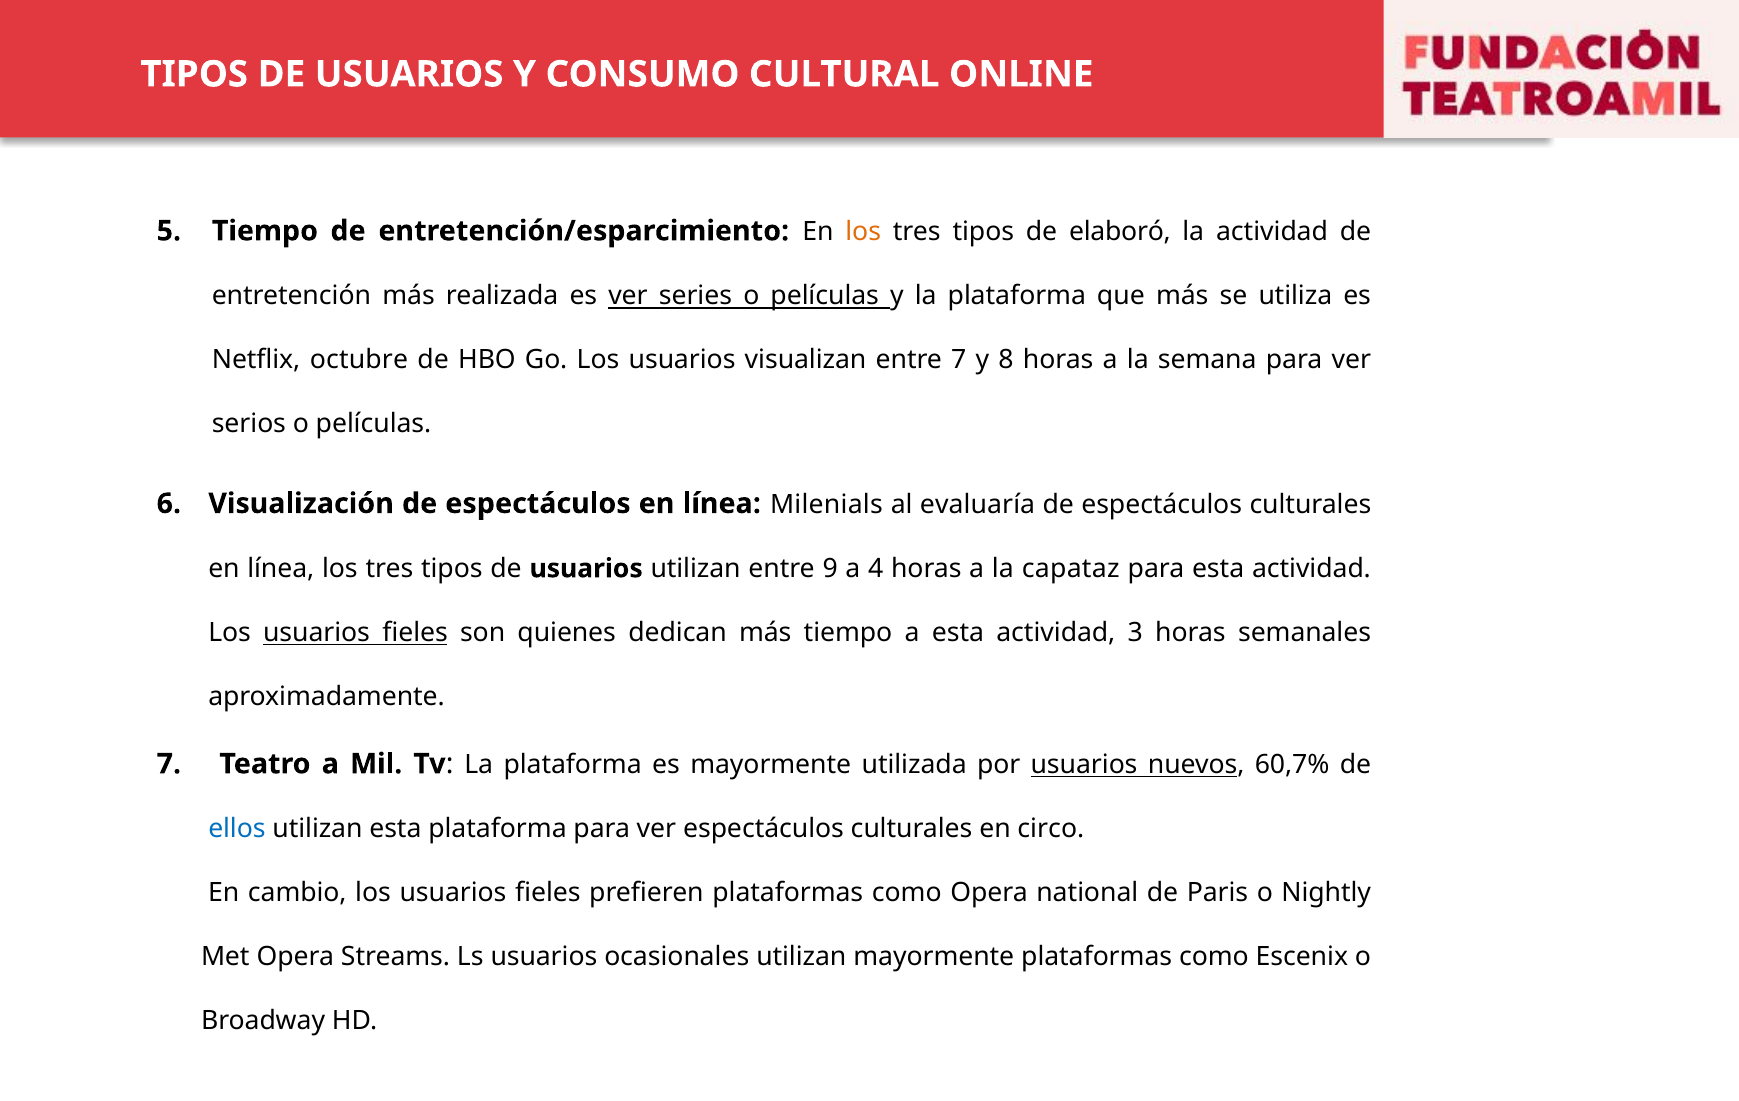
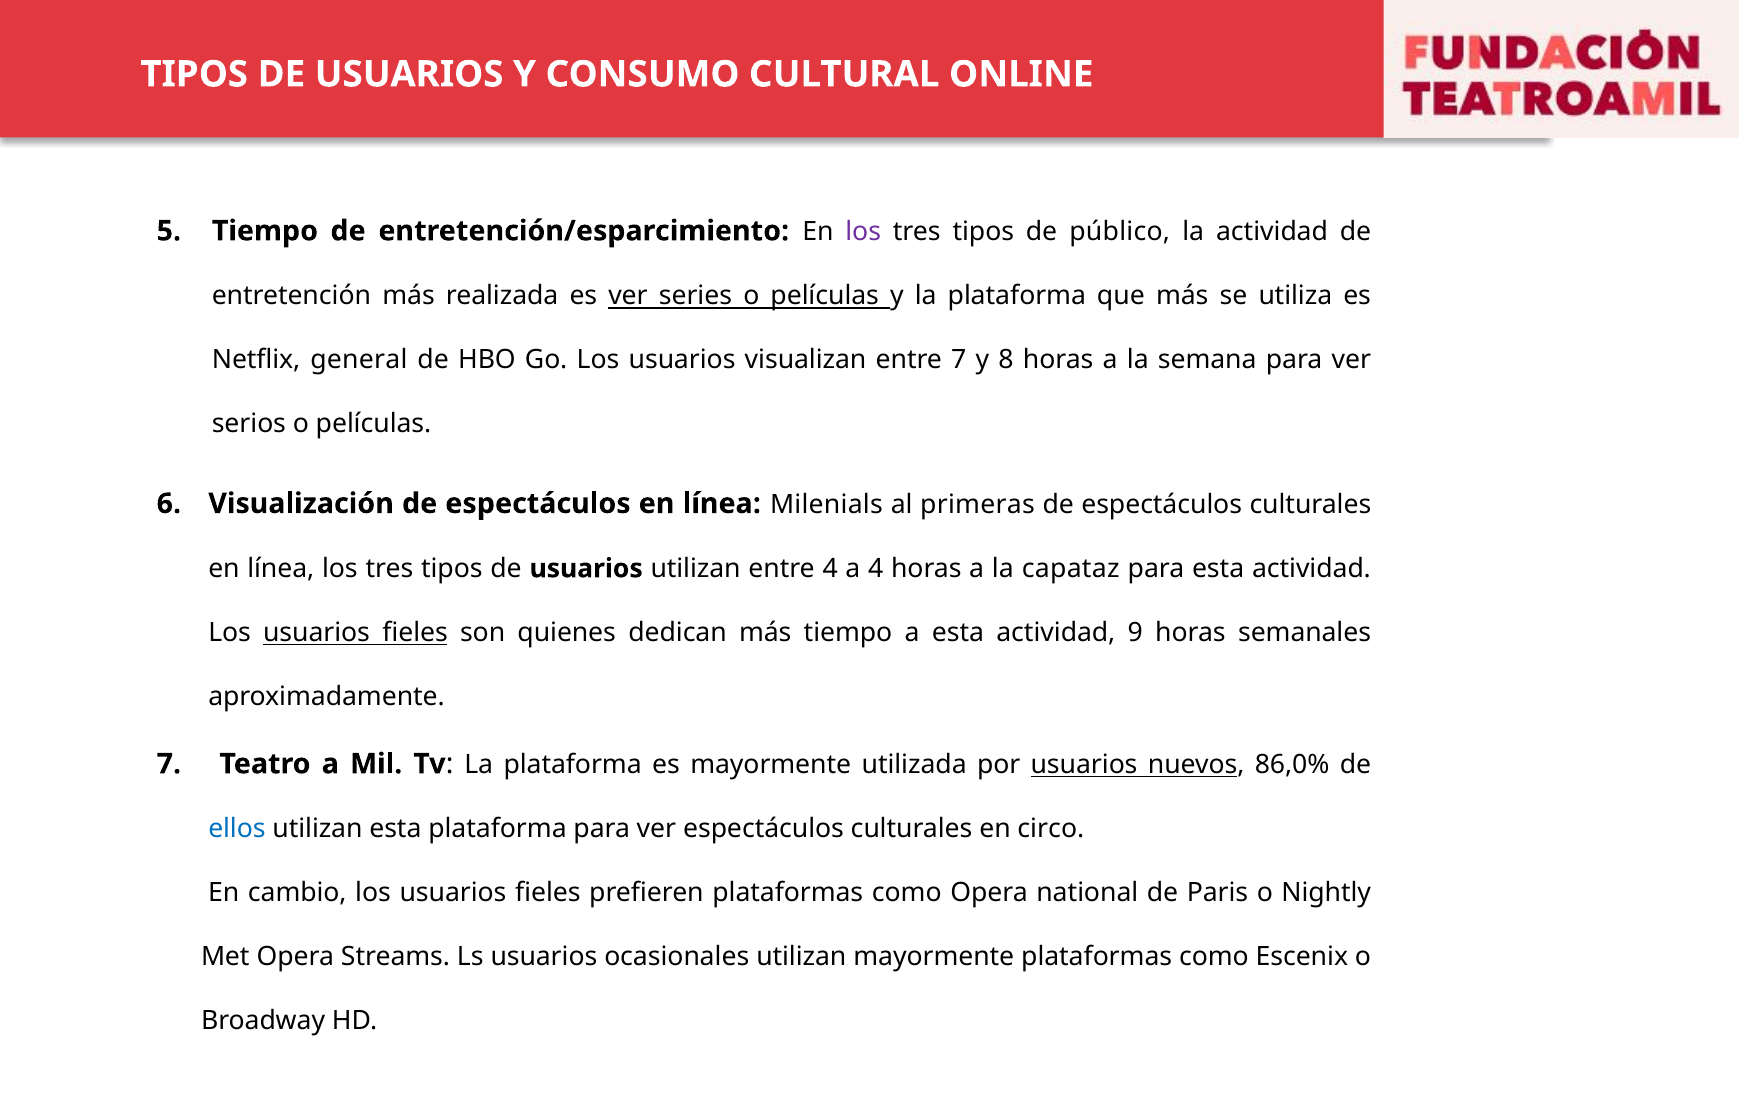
los at (863, 232) colour: orange -> purple
elaboró: elaboró -> público
octubre: octubre -> general
evaluaría: evaluaría -> primeras
entre 9: 9 -> 4
3: 3 -> 9
60,7%: 60,7% -> 86,0%
